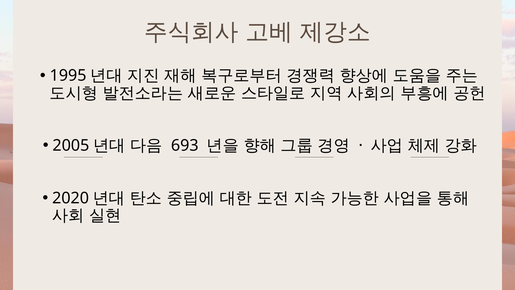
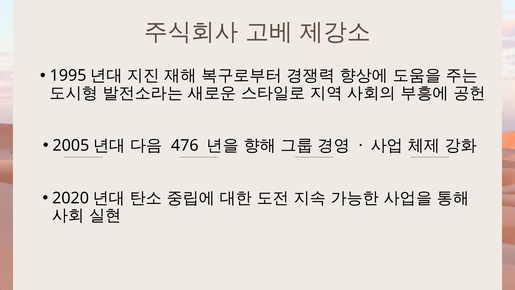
693: 693 -> 476
